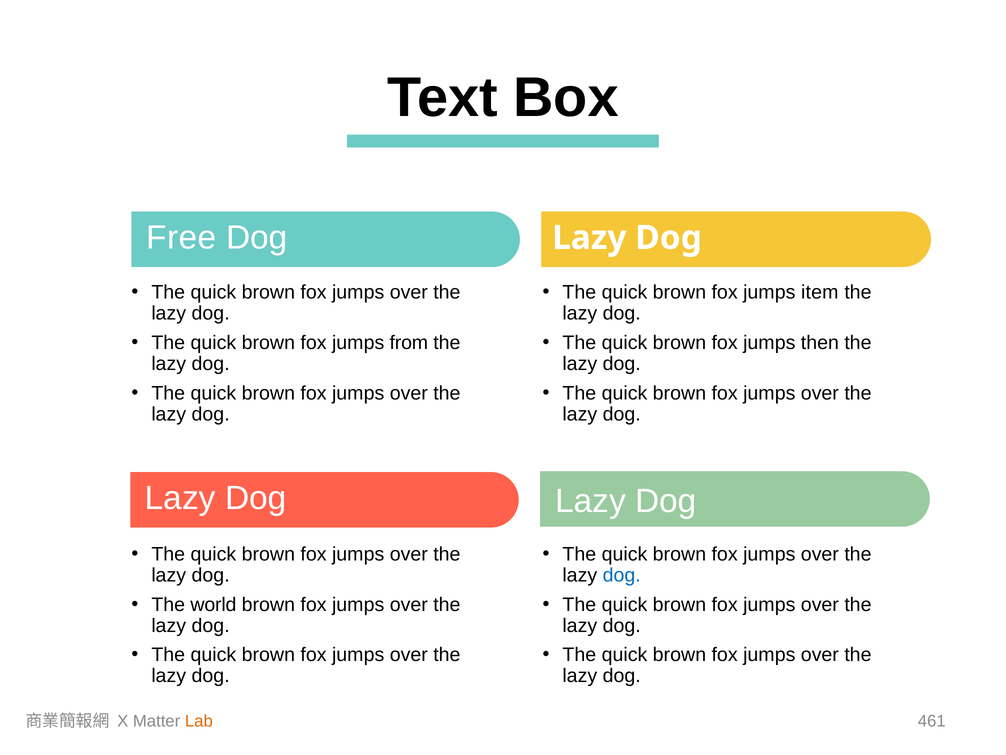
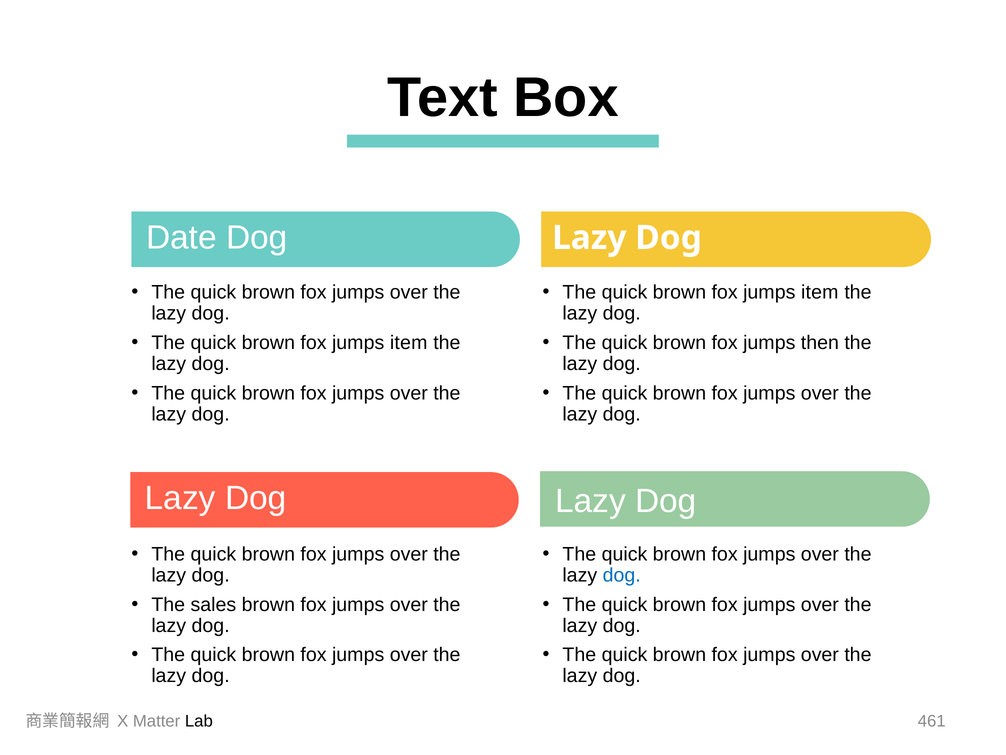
Free: Free -> Date
from at (409, 343): from -> item
world: world -> sales
Lab colour: orange -> black
